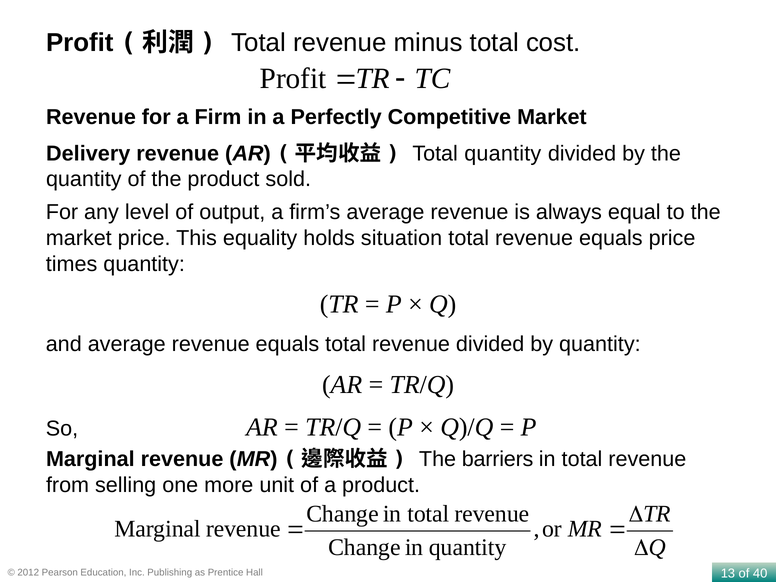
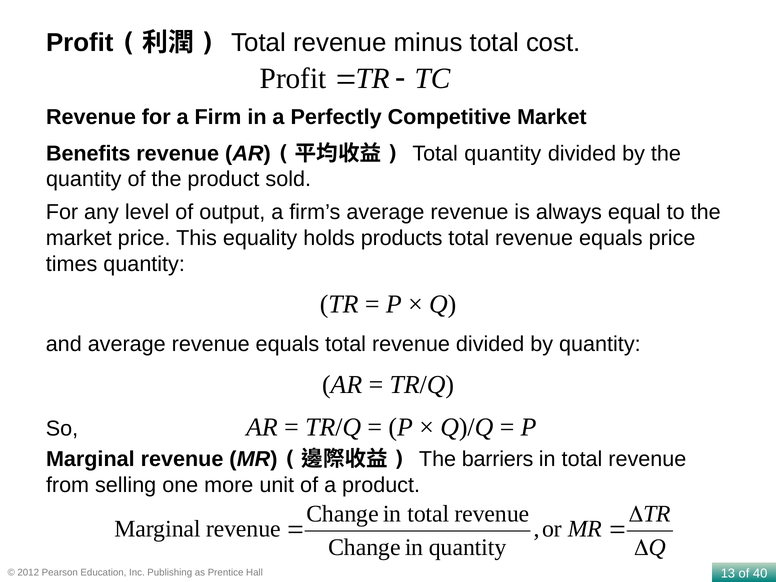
Delivery: Delivery -> Benefits
situation: situation -> products
